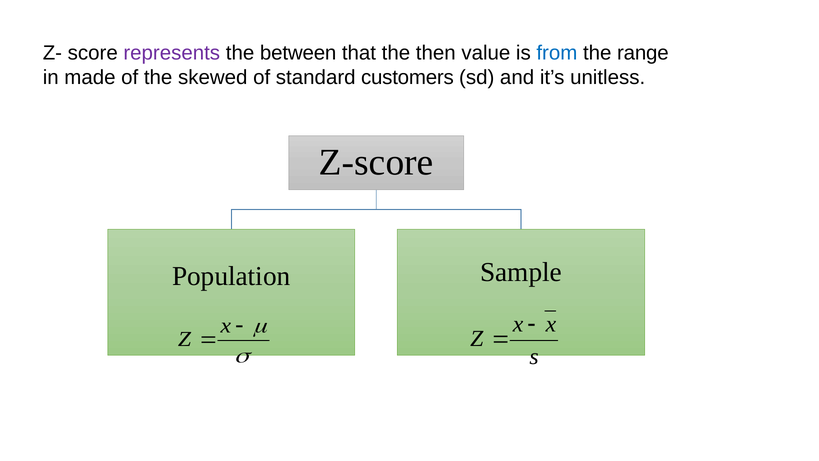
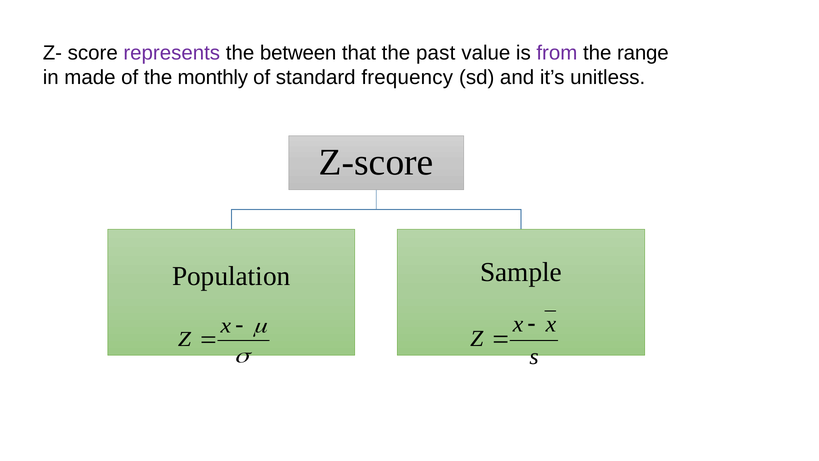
then: then -> past
from colour: blue -> purple
skewed: skewed -> monthly
customers: customers -> frequency
